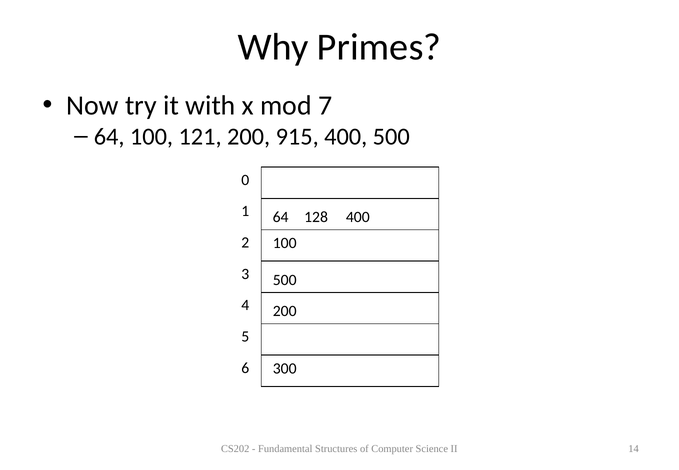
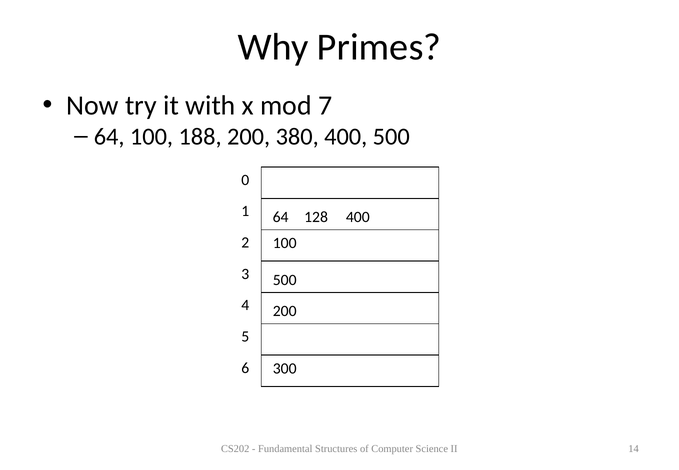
121: 121 -> 188
915: 915 -> 380
